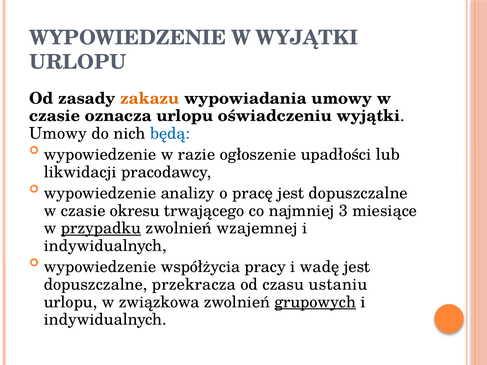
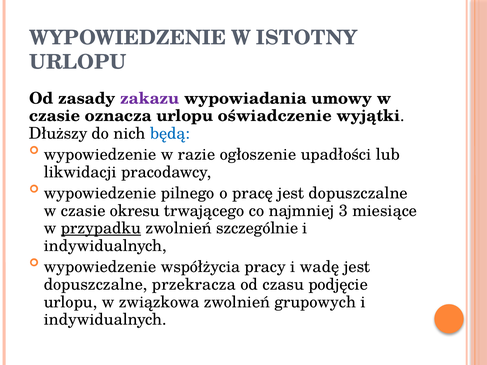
W WYJĄTKI: WYJĄTKI -> ISTOTNY
zakazu colour: orange -> purple
oświadczeniu: oświadczeniu -> oświadczenie
Umowy at (58, 134): Umowy -> Dłuższy
analizy: analizy -> pilnego
wzajemnej: wzajemnej -> szczególnie
ustaniu: ustaniu -> podjęcie
grupowych underline: present -> none
